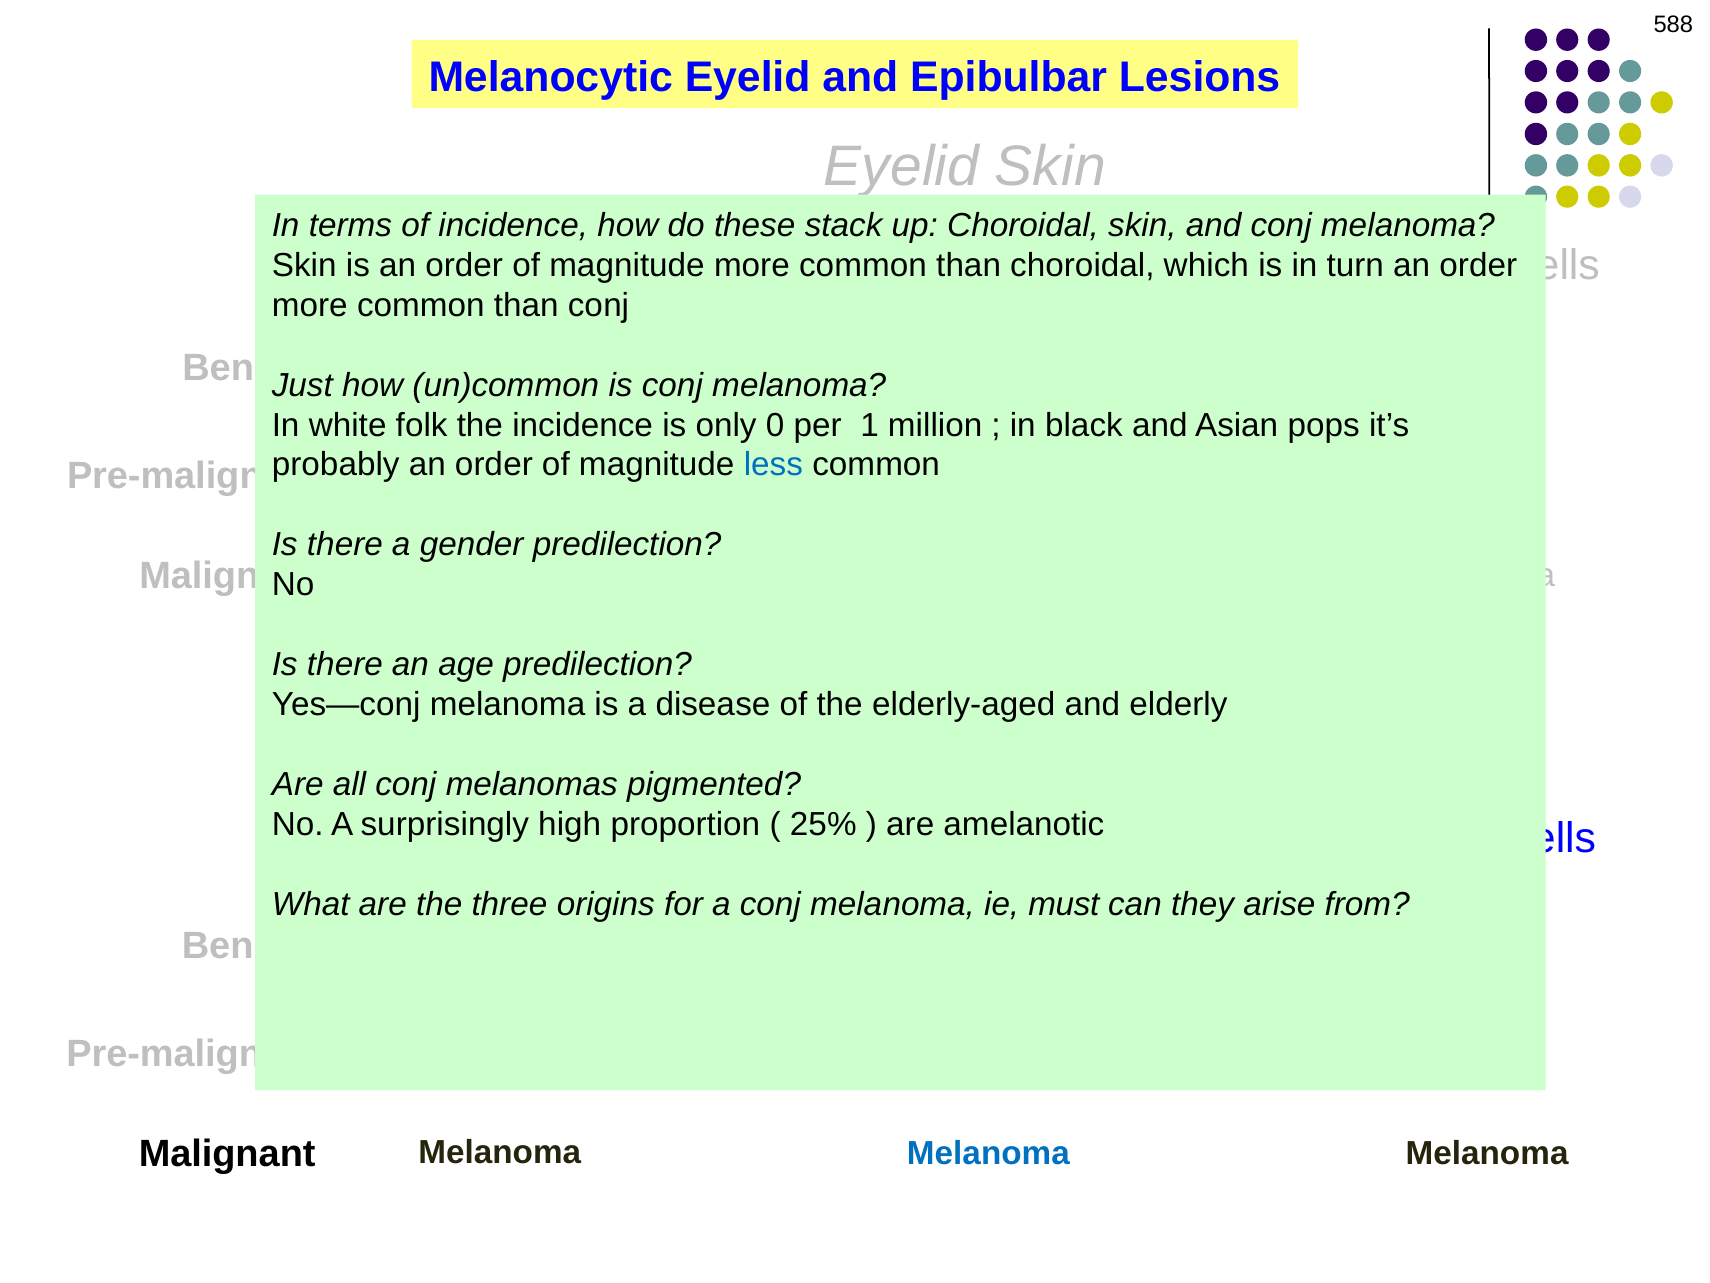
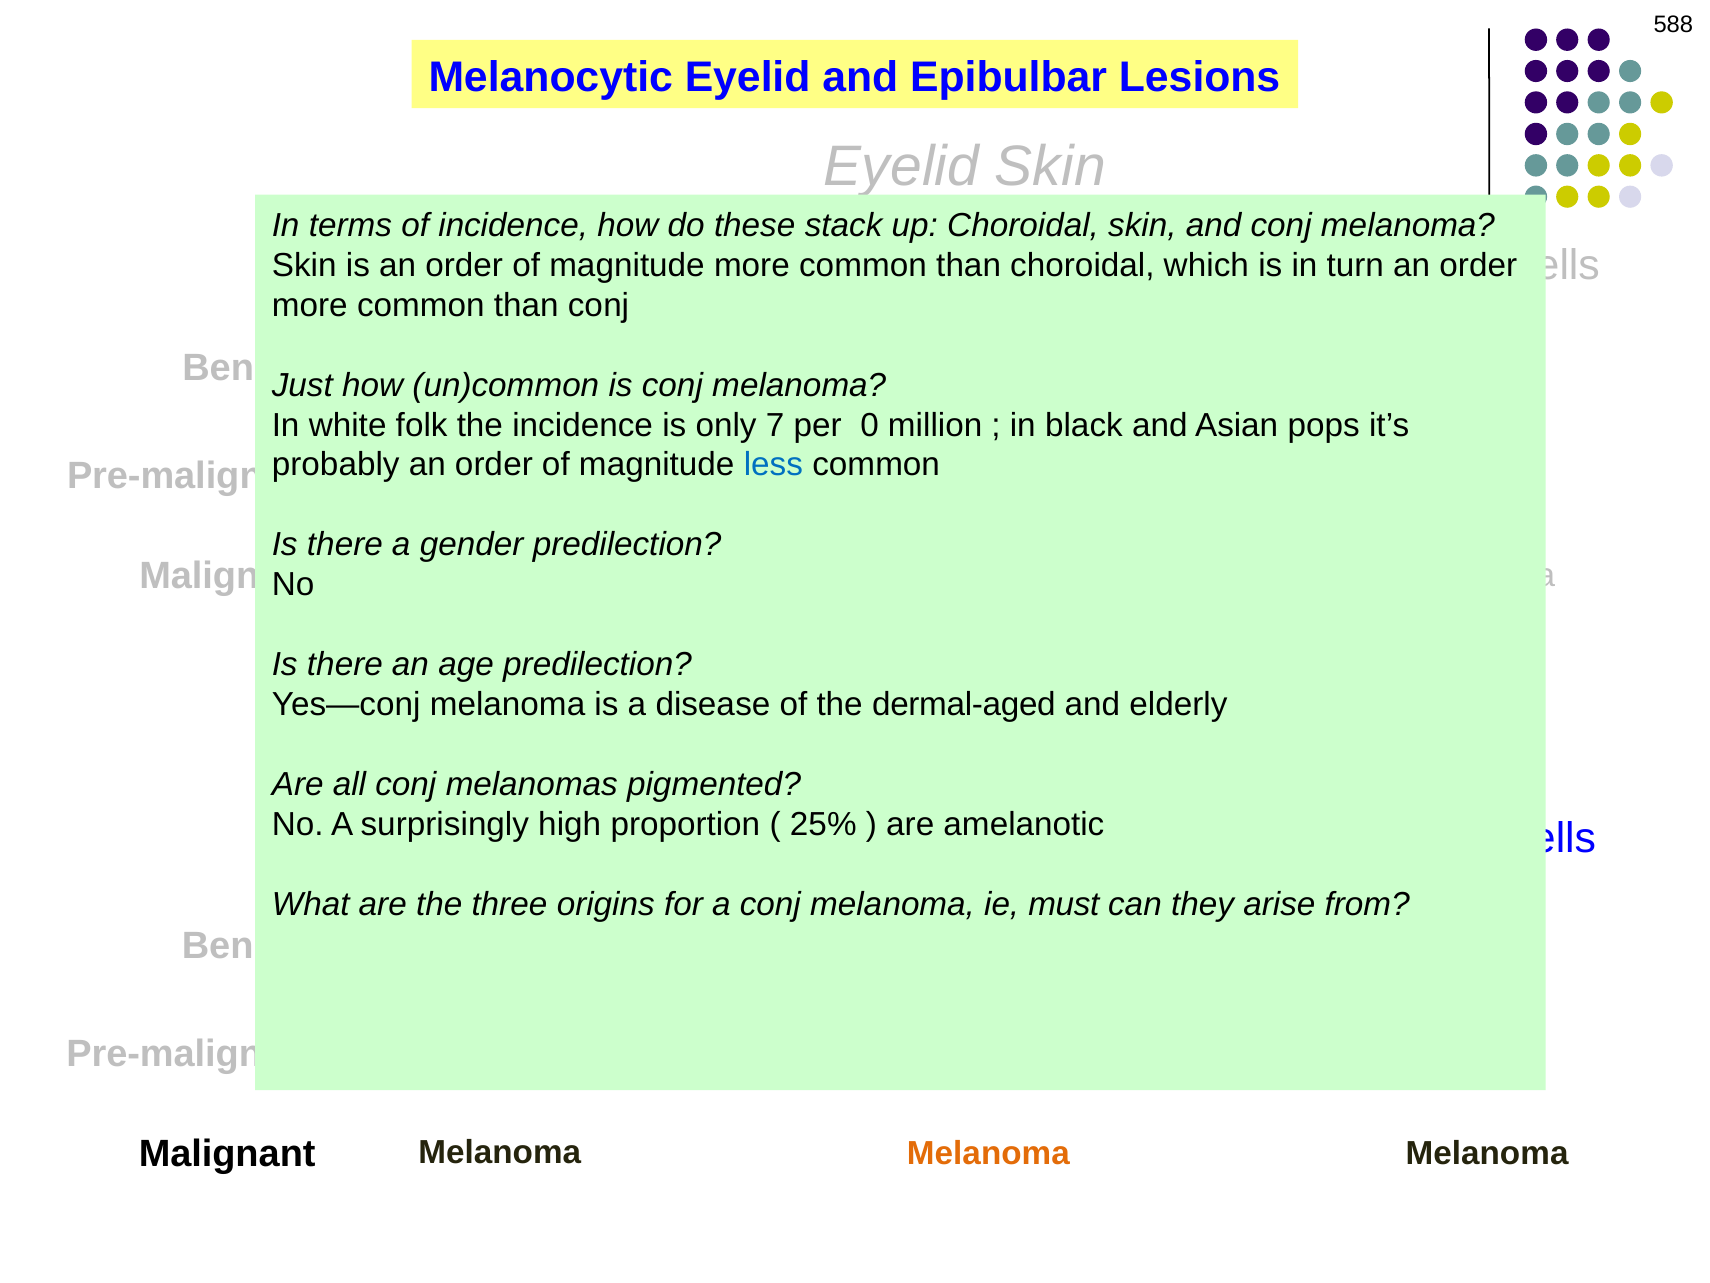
0: 0 -> 7
1: 1 -> 0
elderly-aged: elderly-aged -> dermal-aged
Melanoma at (988, 1153) colour: blue -> orange
